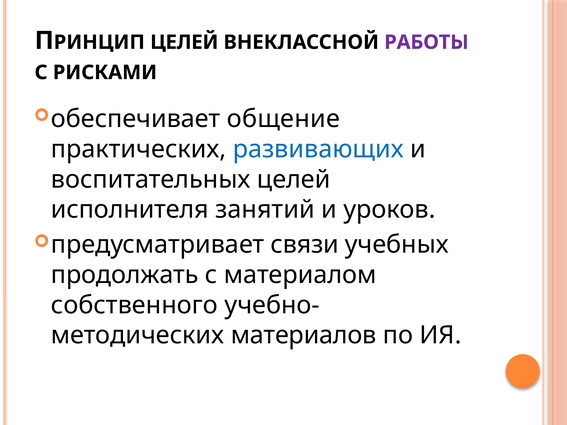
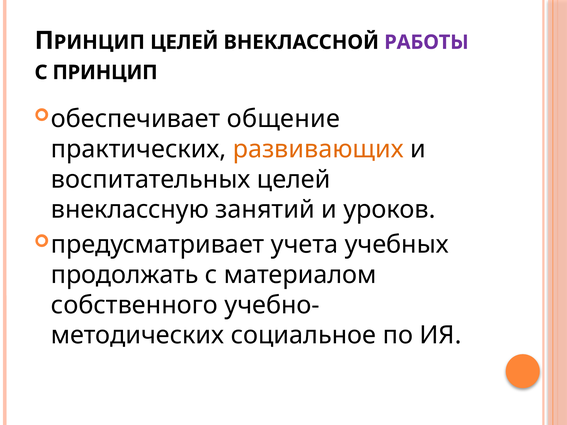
РИСКАМИ: РИСКАМИ -> ПРИНЦИП
развивающих colour: blue -> orange
исполнителя: исполнителя -> внеклассную
связи: связи -> учета
материалов: материалов -> социальное
